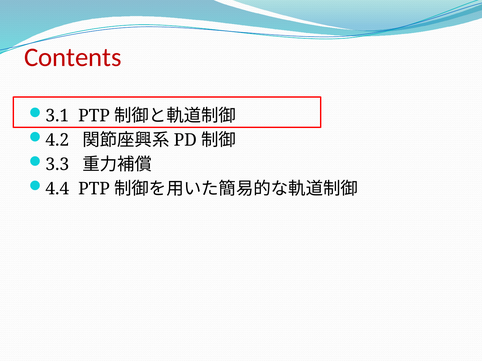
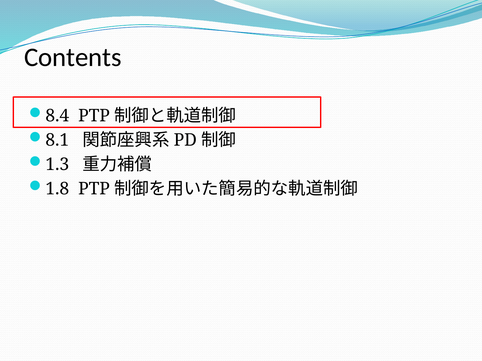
Contents colour: red -> black
3.1: 3.1 -> 8.4
4.2: 4.2 -> 8.1
3.3: 3.3 -> 1.3
4.4: 4.4 -> 1.8
